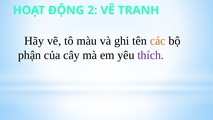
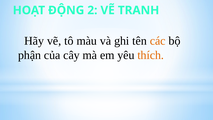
thích colour: purple -> orange
